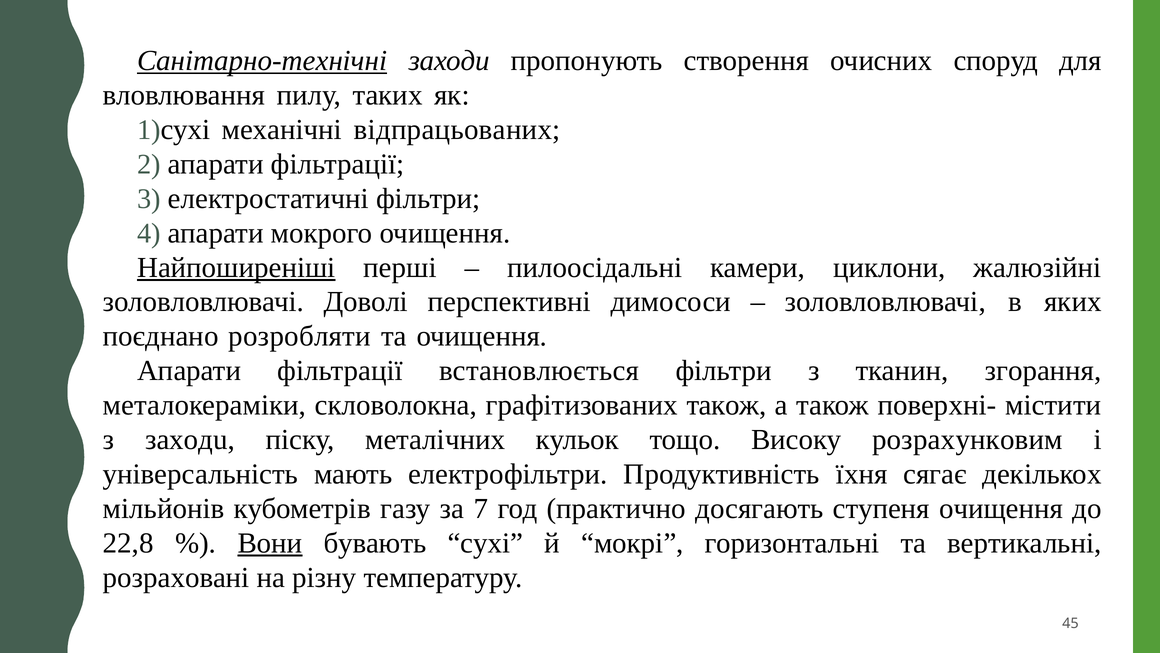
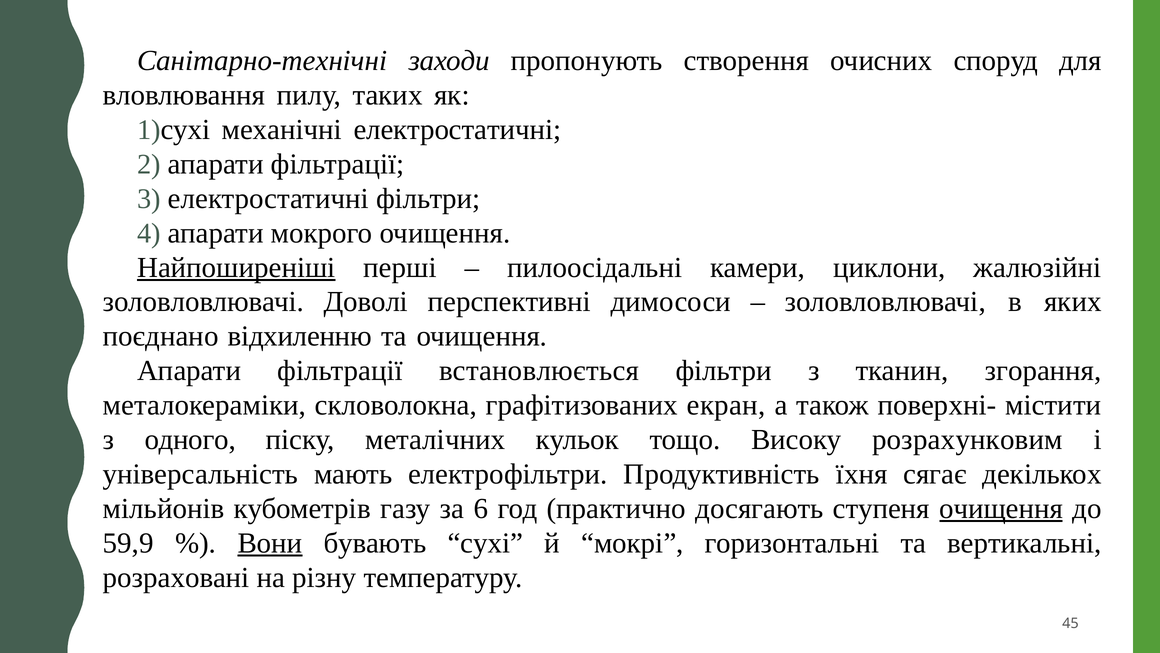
Санітарно-технічні underline: present -> none
меxанічні відпрацьованих: відпрацьованих -> електростатичні
розробляти: розробляти -> відхиленню
графітизованиx також: також -> екран
з заходu: заходu -> одного
7: 7 -> 6
очищення at (1001, 508) underline: none -> present
22,8: 22,8 -> 59,9
